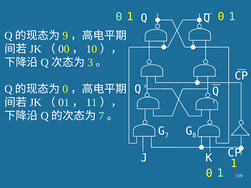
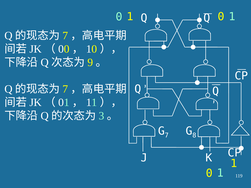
9 at (65, 36): 9 -> 7
3: 3 -> 9
0 at (65, 89): 0 -> 7
7 at (101, 116): 7 -> 3
